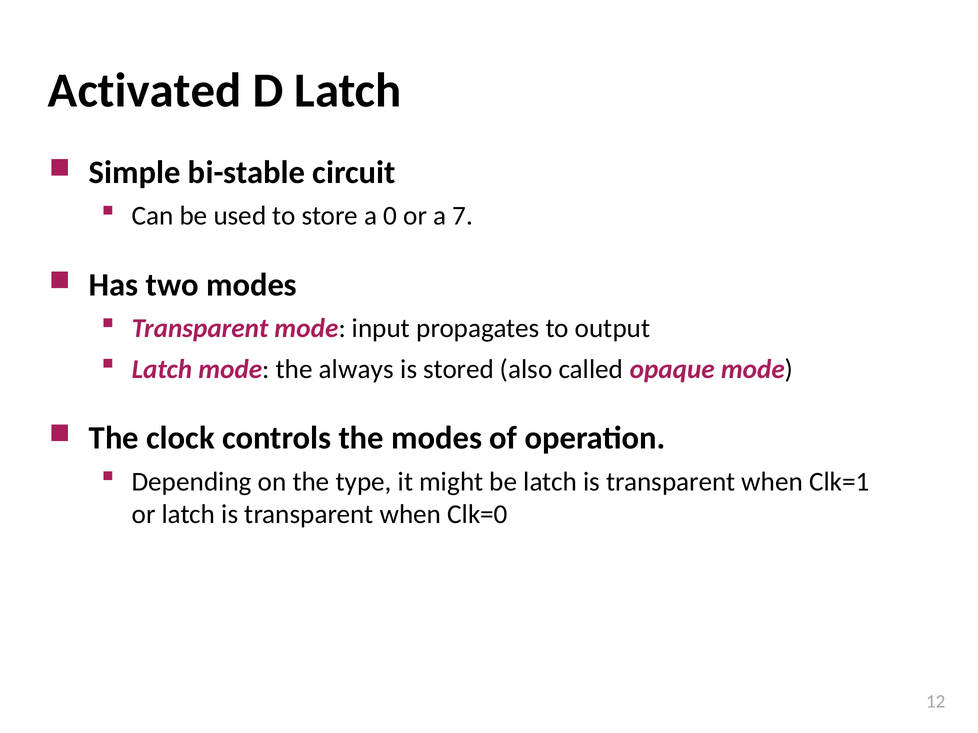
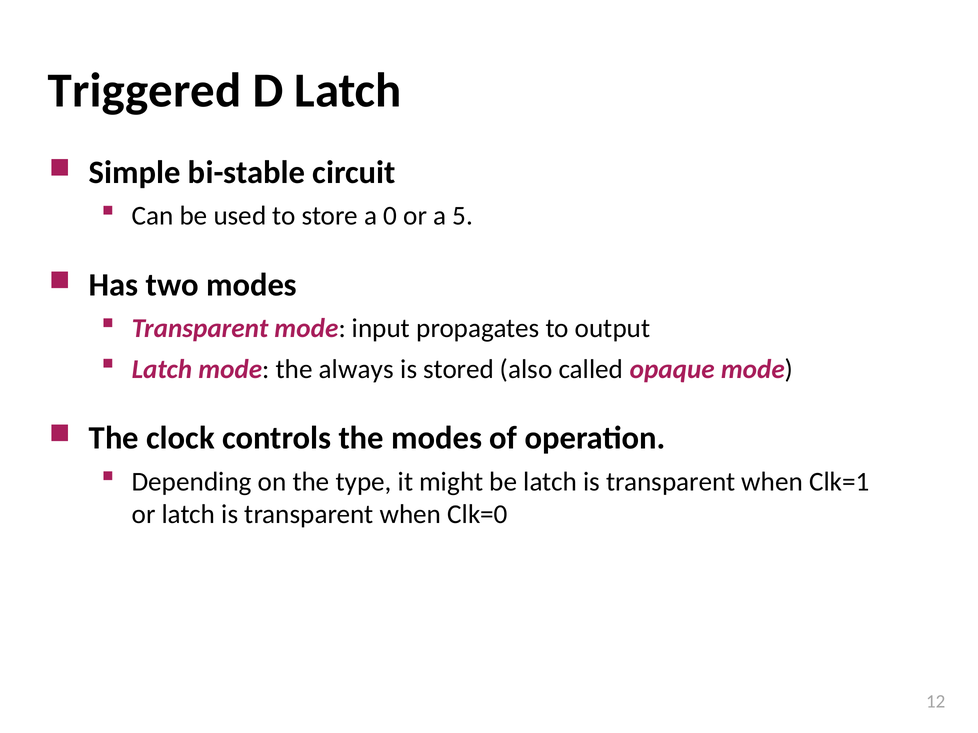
Activated: Activated -> Triggered
7: 7 -> 5
